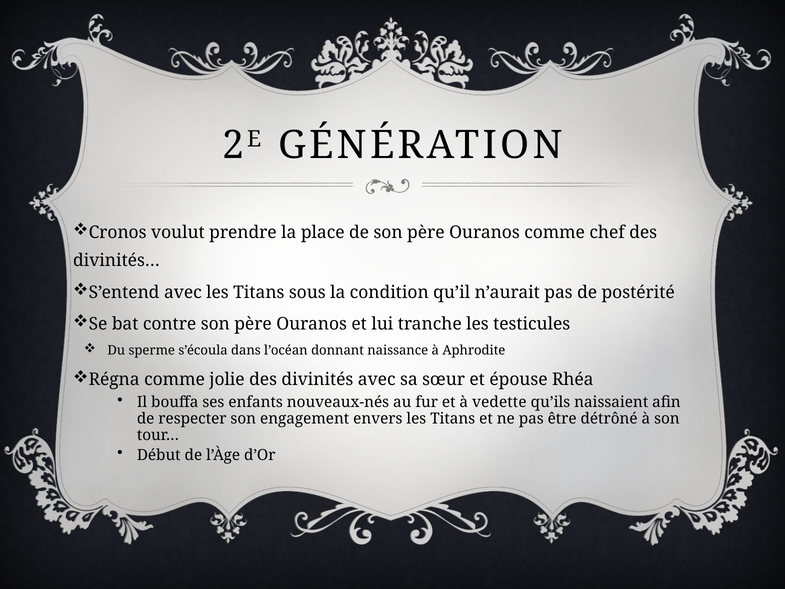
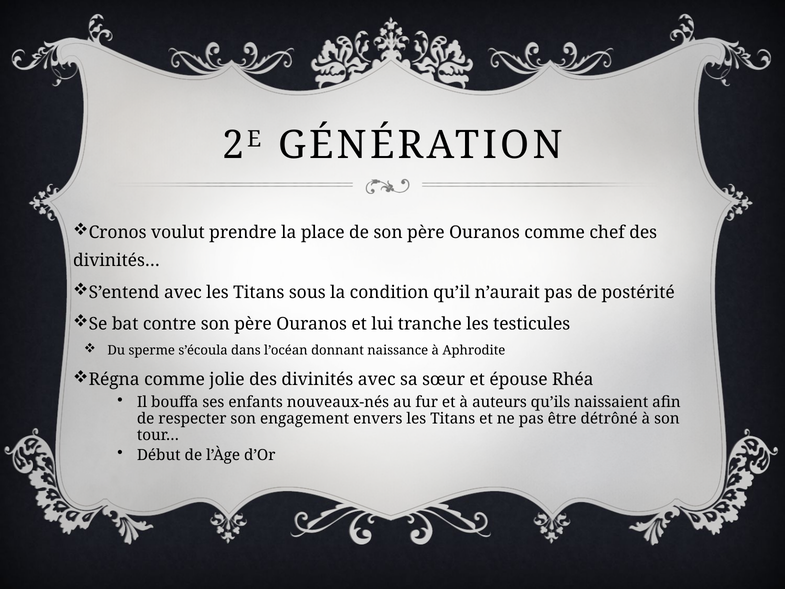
vedette: vedette -> auteurs
